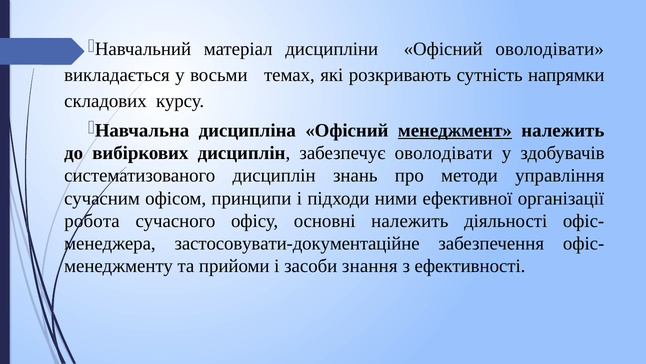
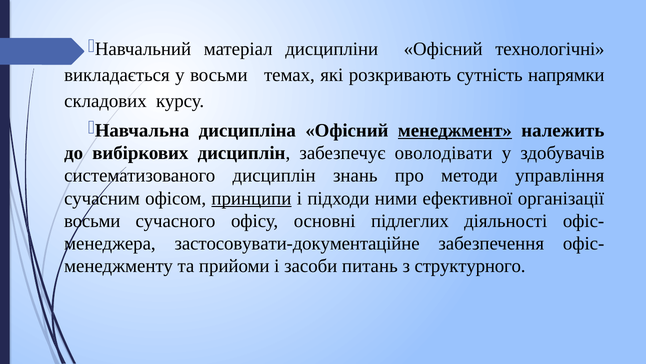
Офісний оволодівати: оволодівати -> технологічні
принципи underline: none -> present
робота at (92, 221): робота -> восьми
основні належить: належить -> підлеглих
знання: знання -> питань
ефективності: ефективності -> структурного
